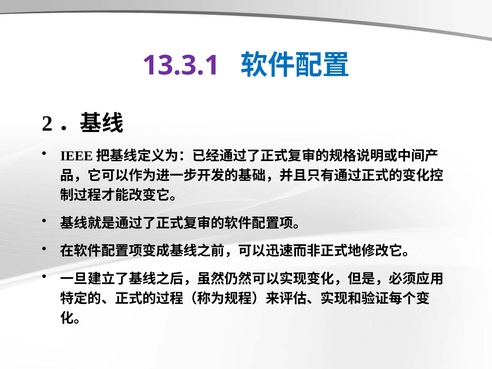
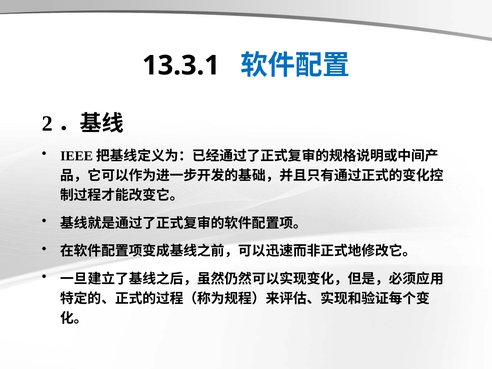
13.3.1 colour: purple -> black
